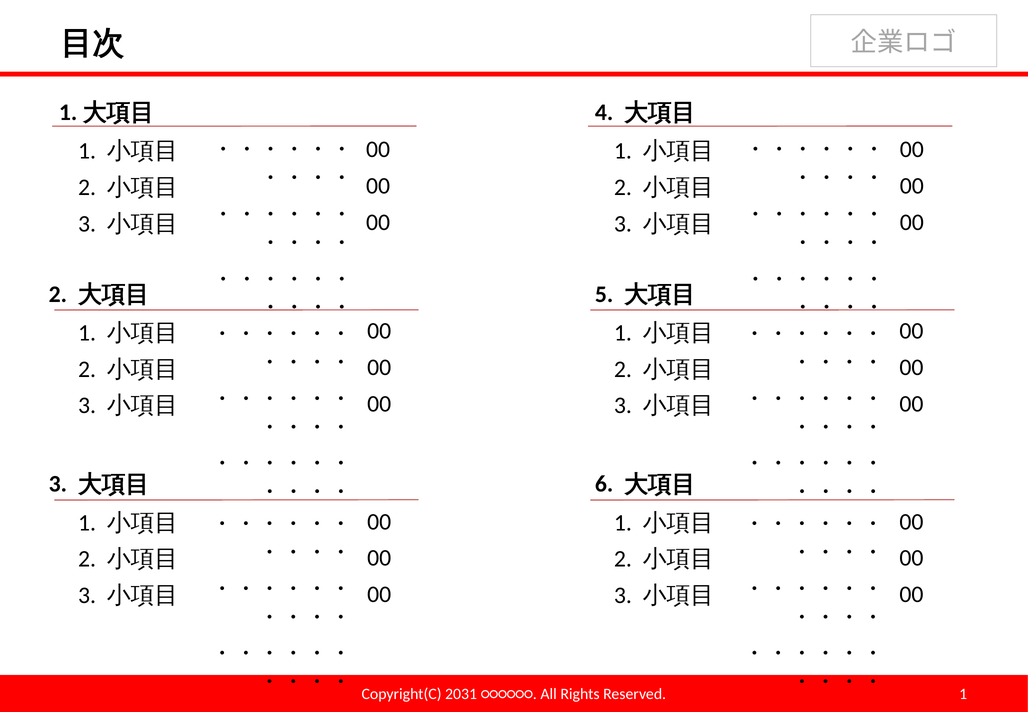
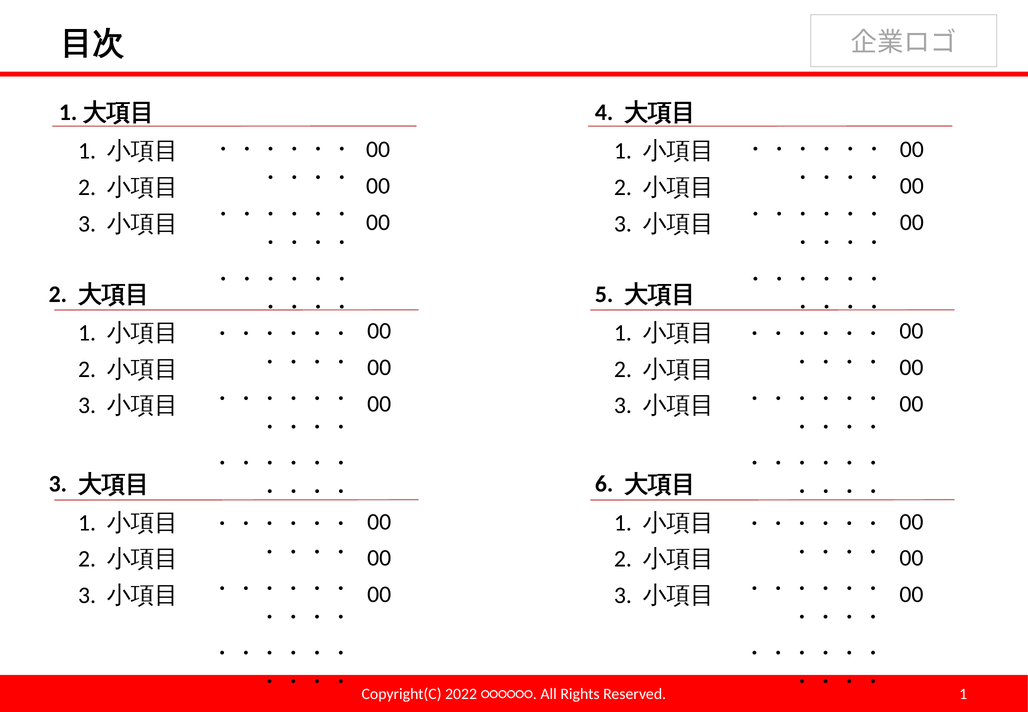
2031: 2031 -> 2022
